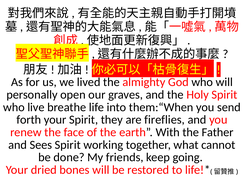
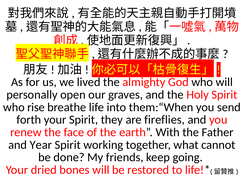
live: live -> rise
Sees: Sees -> Year
